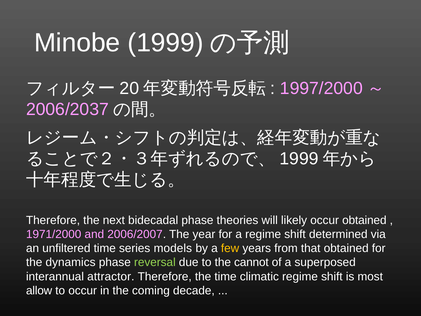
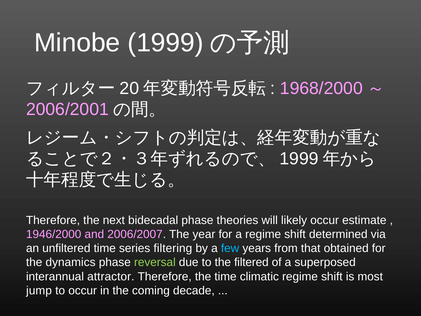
1997/2000: 1997/2000 -> 1968/2000
2006/2037: 2006/2037 -> 2006/2001
occur obtained: obtained -> estimate
1971/2000: 1971/2000 -> 1946/2000
models: models -> filtering
few colour: yellow -> light blue
cannot: cannot -> filtered
allow: allow -> jump
